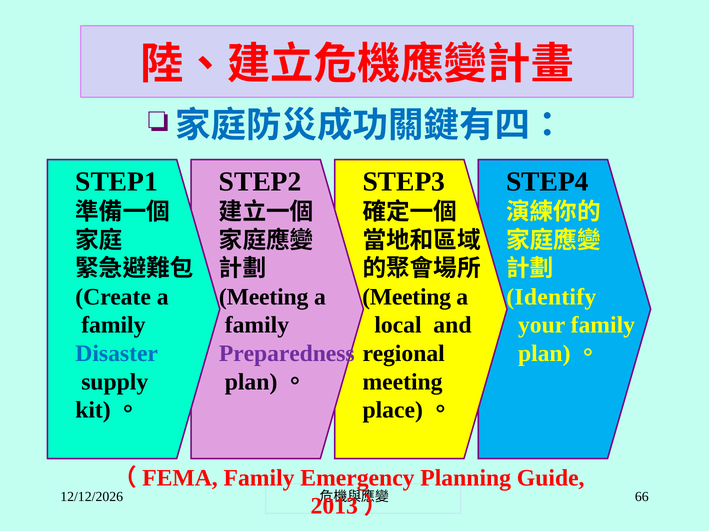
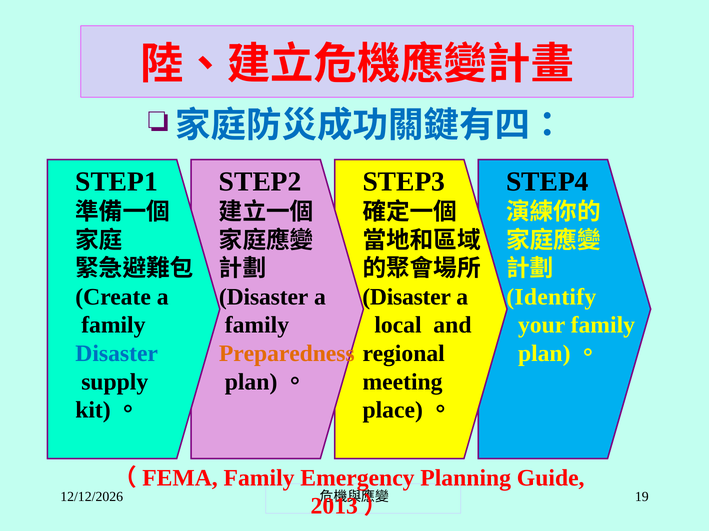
Meeting at (264, 297): Meeting -> Disaster
Meeting at (407, 297): Meeting -> Disaster
Preparedness colour: purple -> orange
66: 66 -> 19
